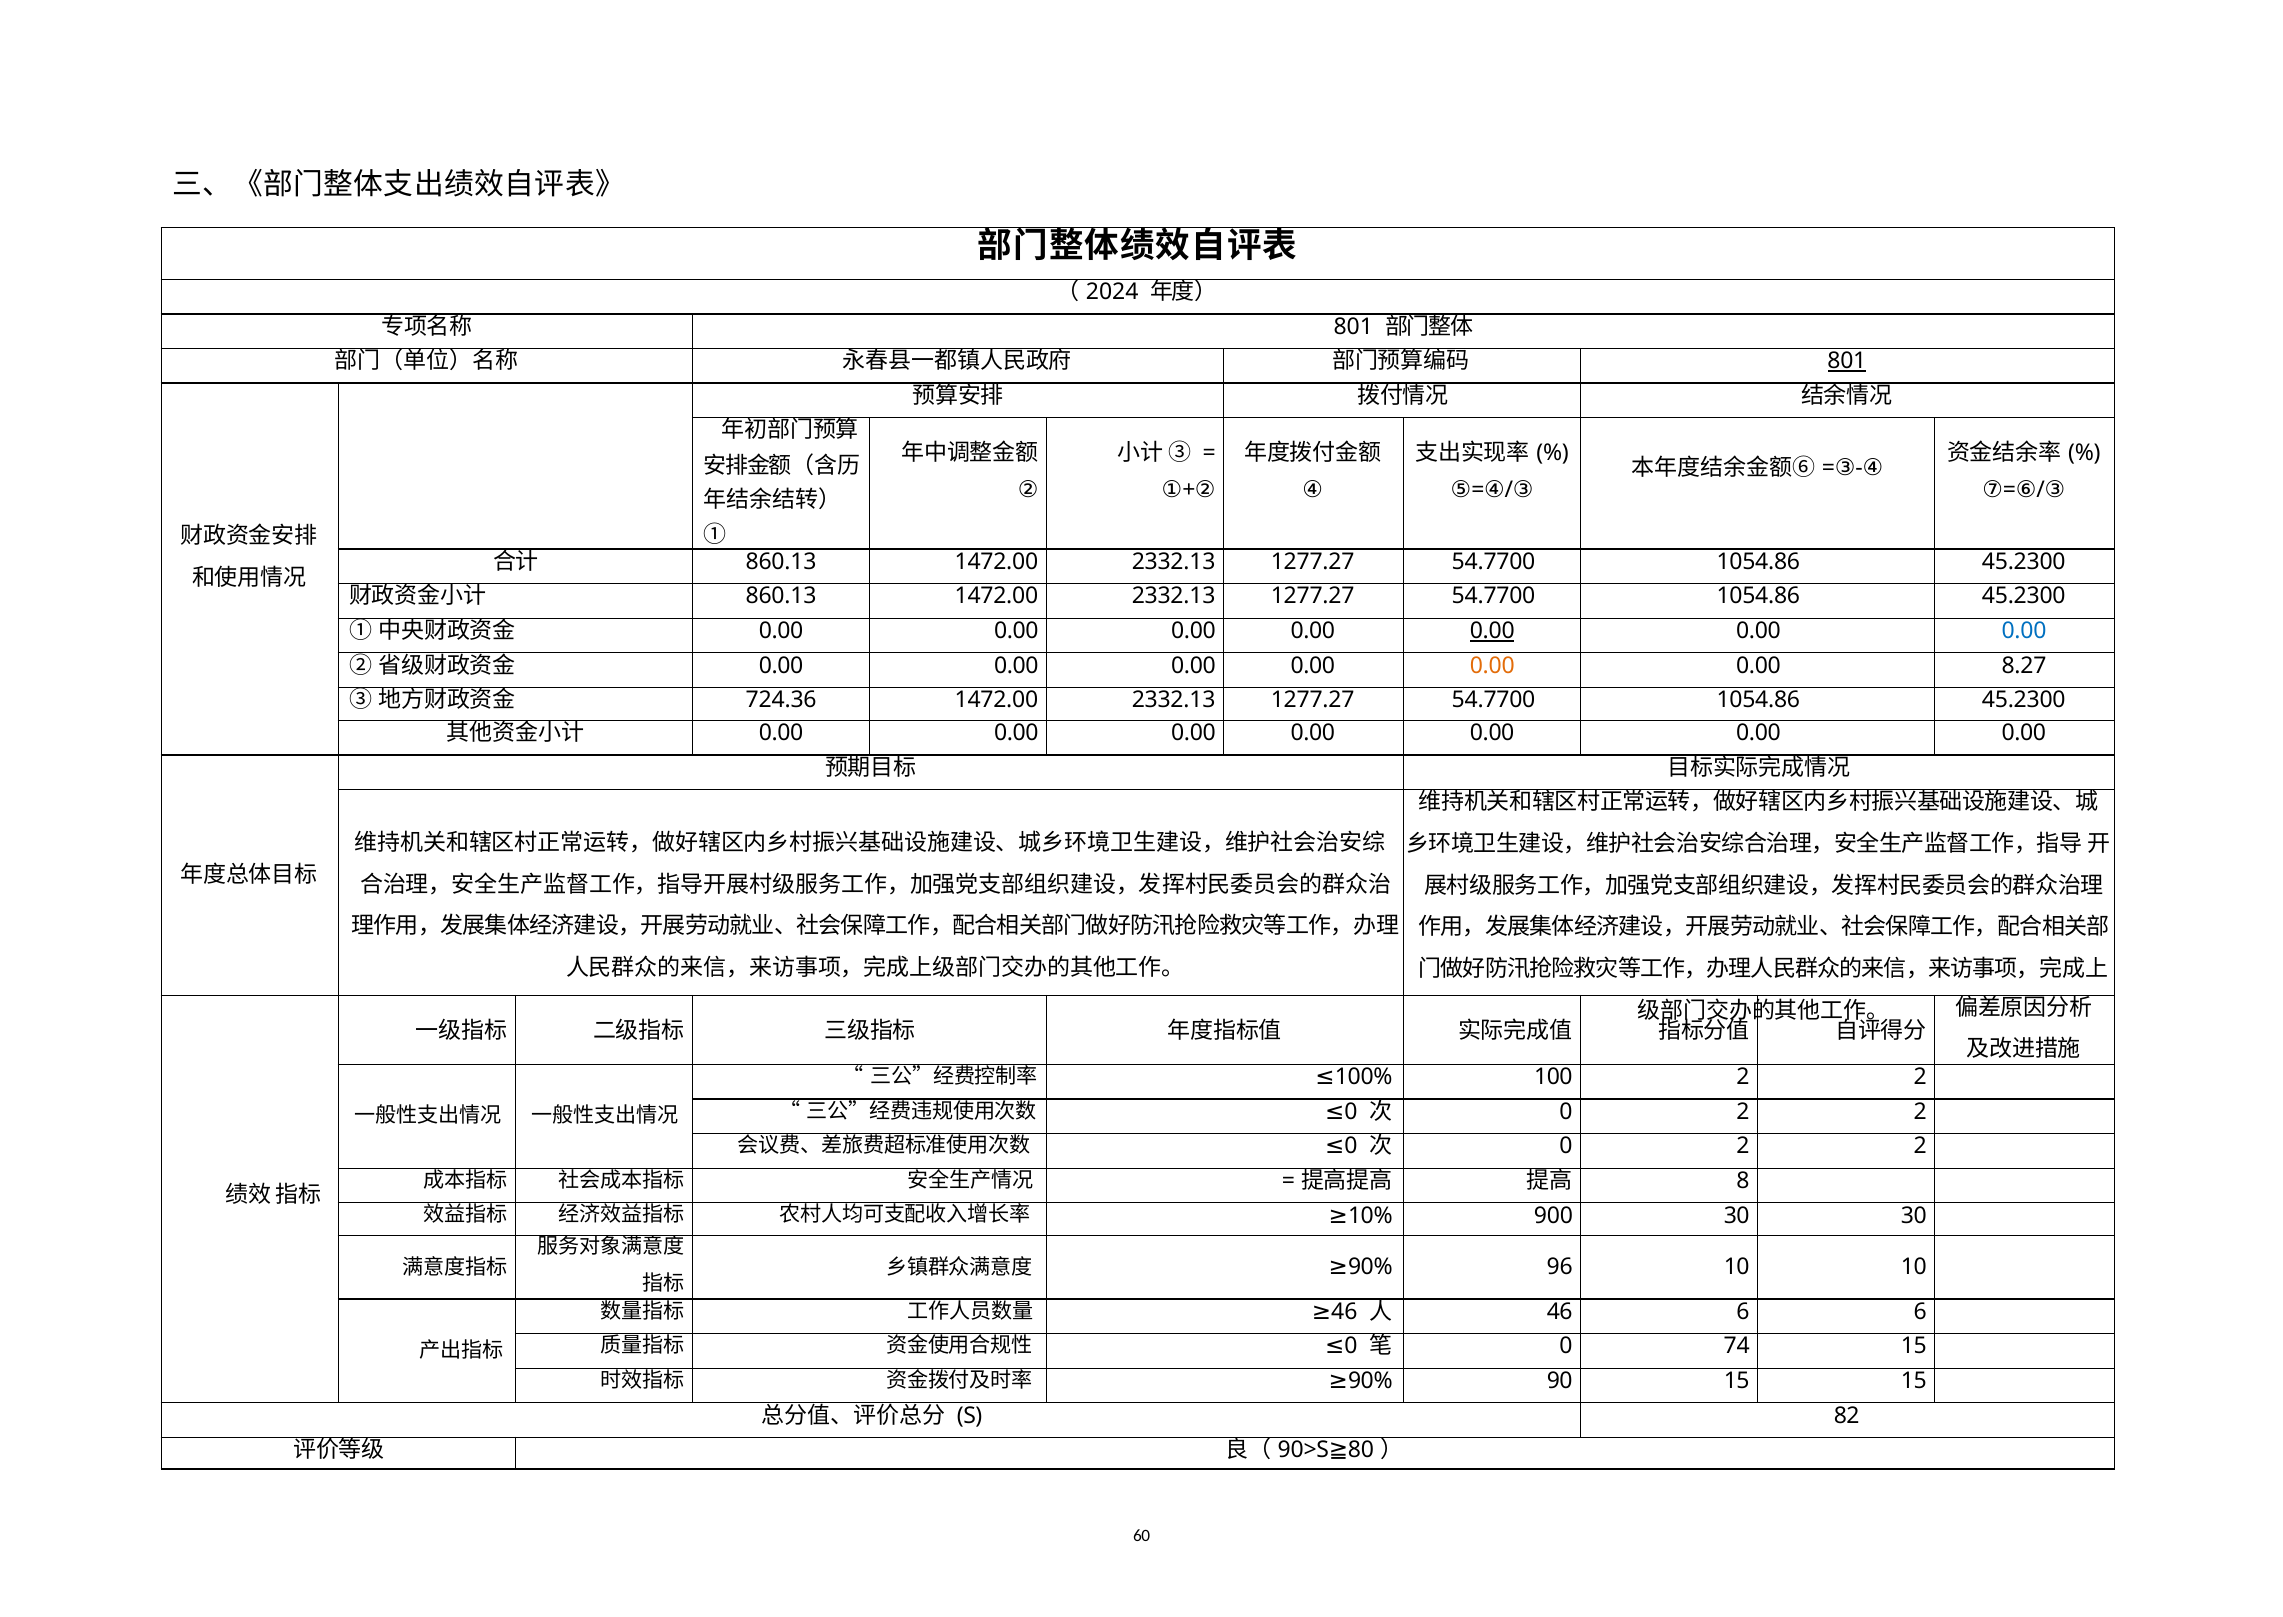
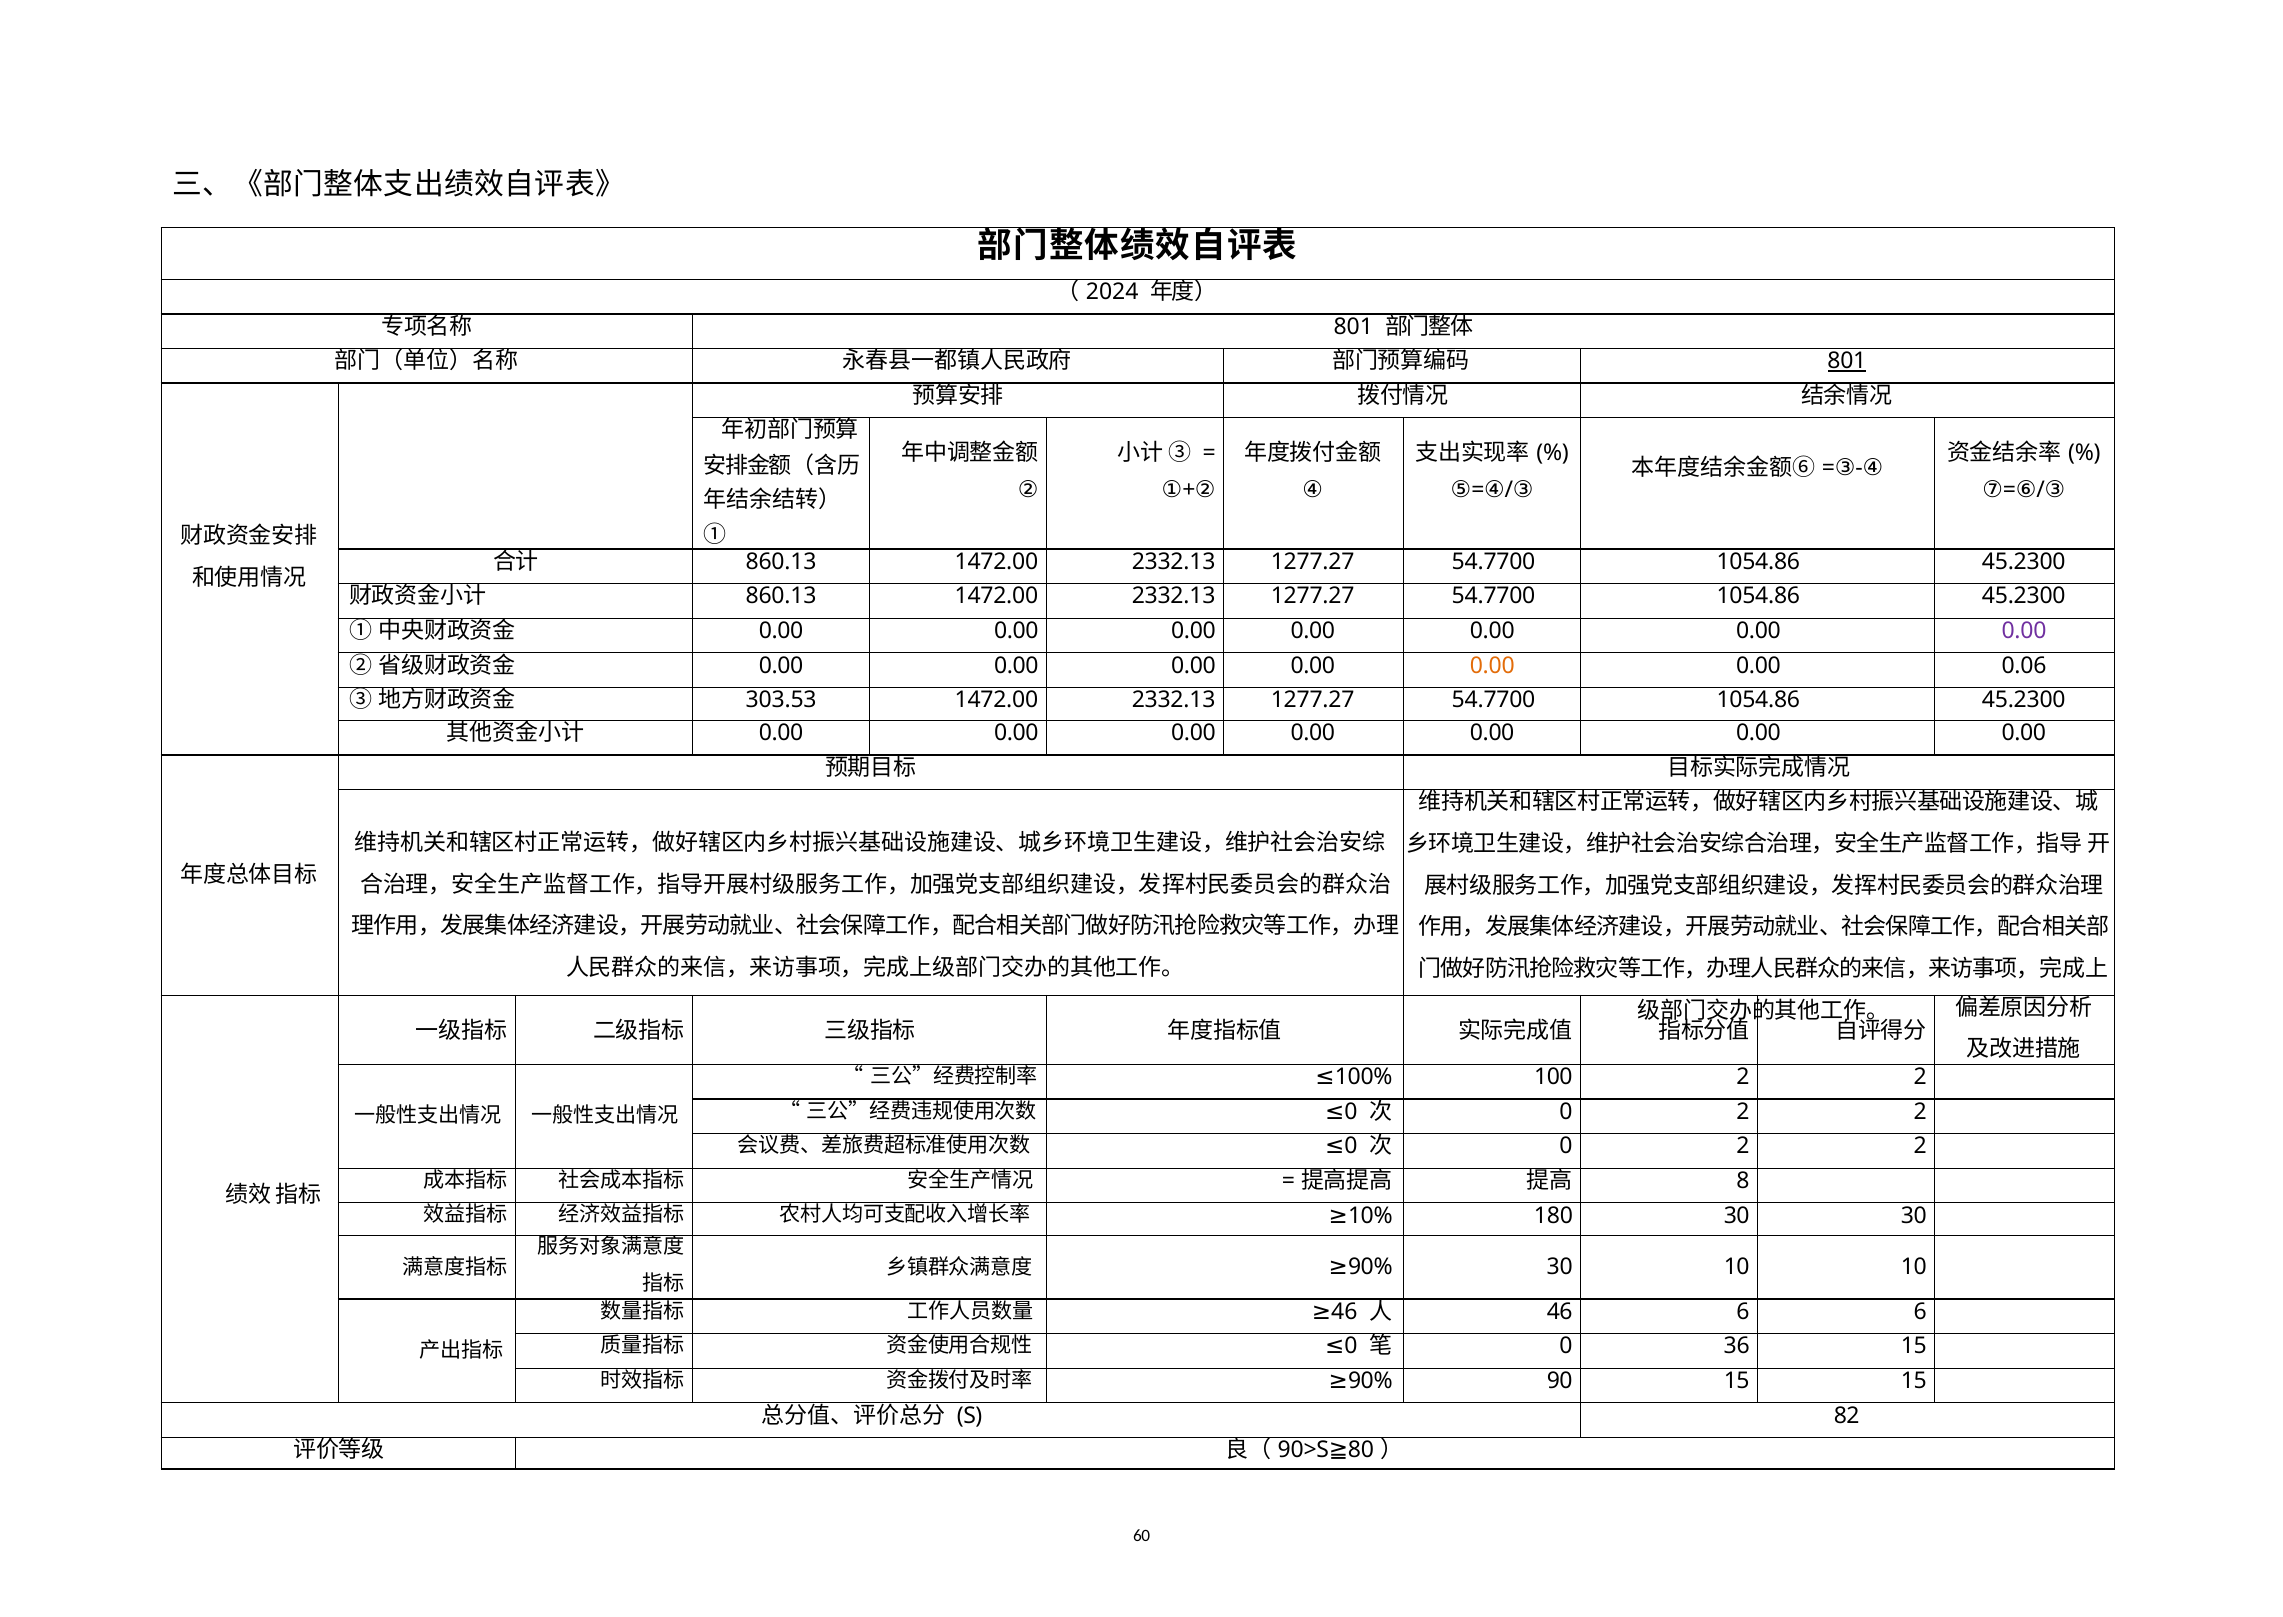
0.00 at (1492, 631) underline: present -> none
0.00 at (2024, 631) colour: blue -> purple
8.27: 8.27 -> 0.06
724.36: 724.36 -> 303.53
900: 900 -> 180
≥90% 96: 96 -> 30
74: 74 -> 36
